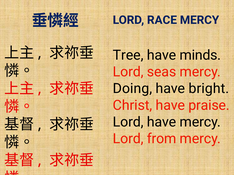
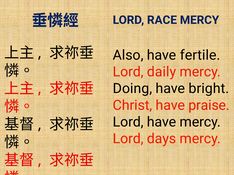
Tree: Tree -> Also
minds: minds -> fertile
seas: seas -> daily
from: from -> days
